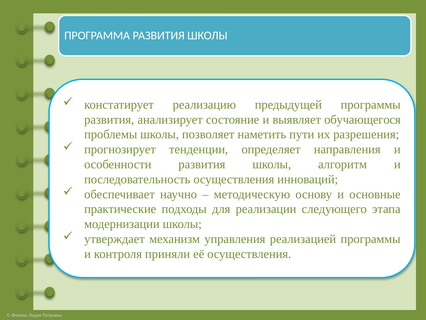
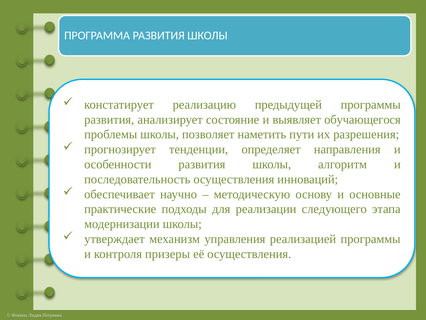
приняли: приняли -> призеры
